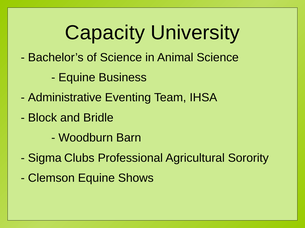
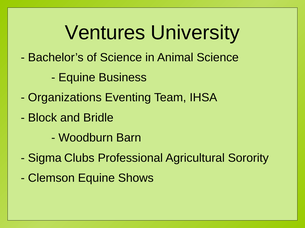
Capacity: Capacity -> Ventures
Administrative: Administrative -> Organizations
